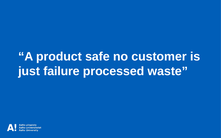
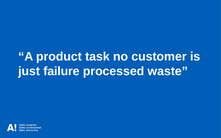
safe: safe -> task
